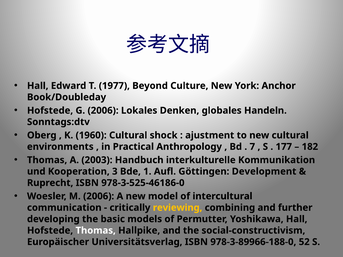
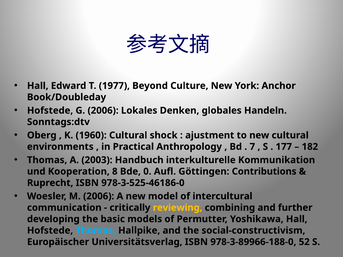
3: 3 -> 8
1: 1 -> 0
Development: Development -> Contributions
Thomas at (96, 231) colour: white -> light blue
